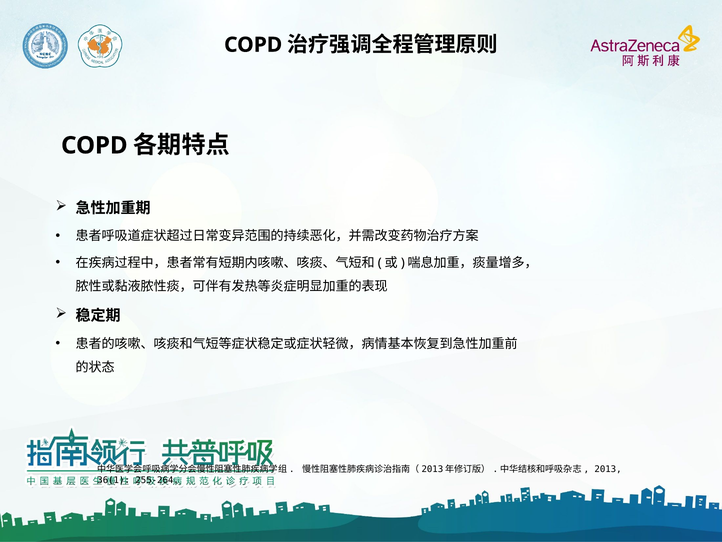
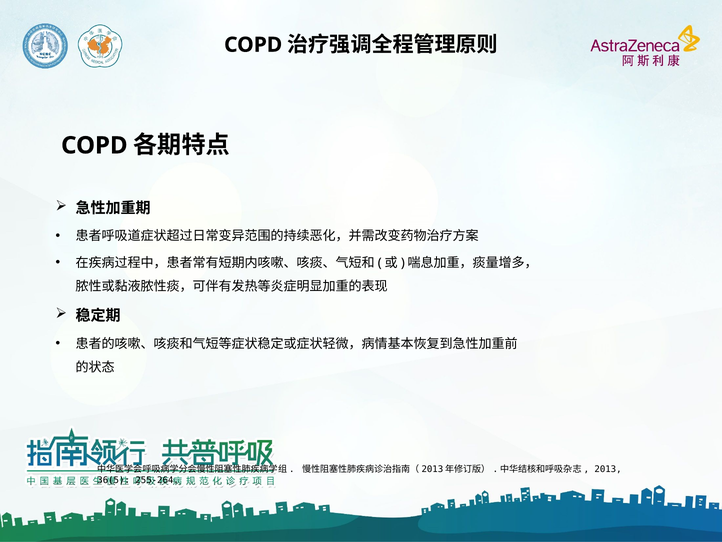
36(1: 36(1 -> 36(5
